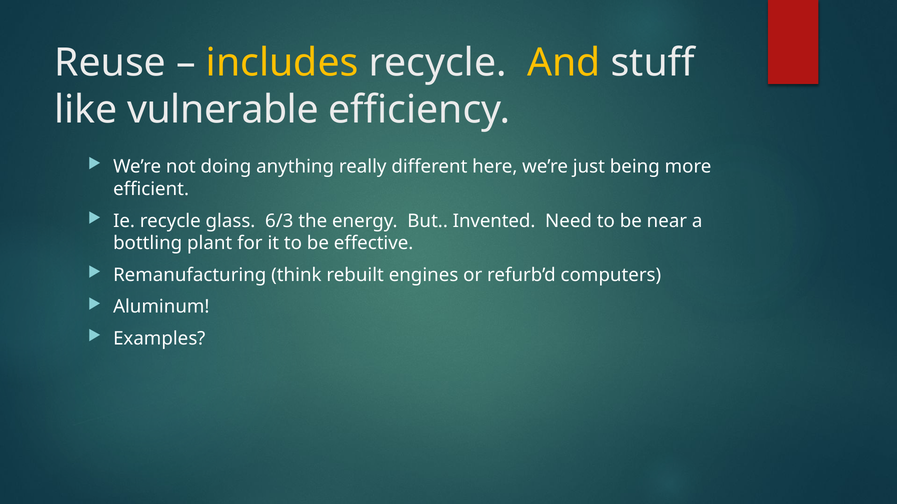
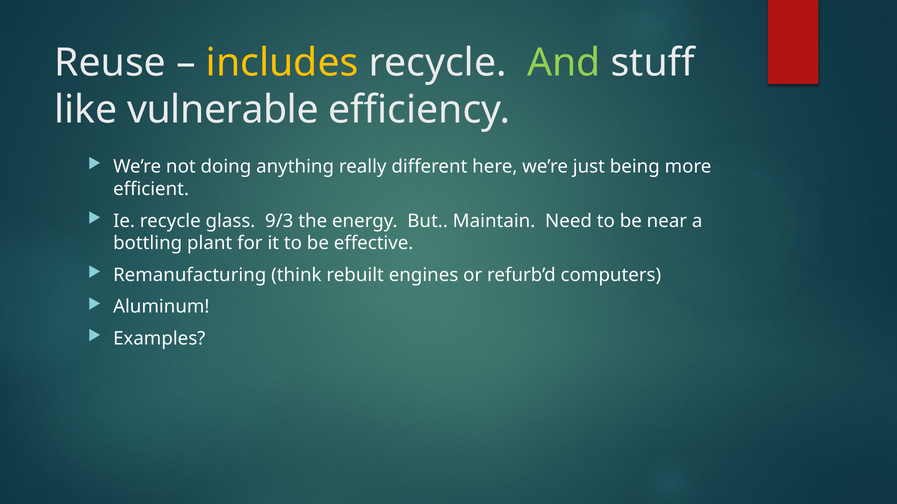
And colour: yellow -> light green
6/3: 6/3 -> 9/3
Invented: Invented -> Maintain
